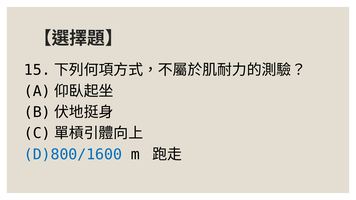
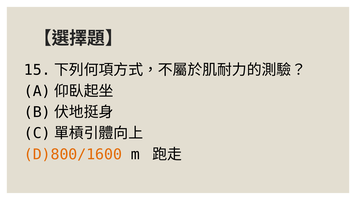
D)800/1600 colour: blue -> orange
